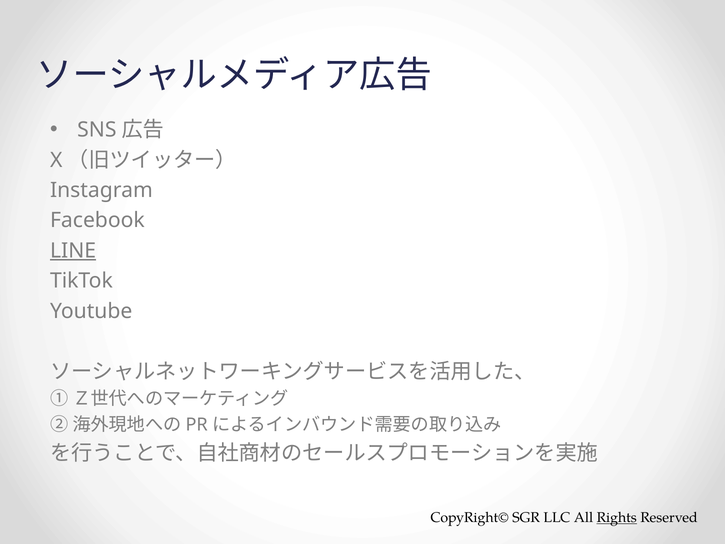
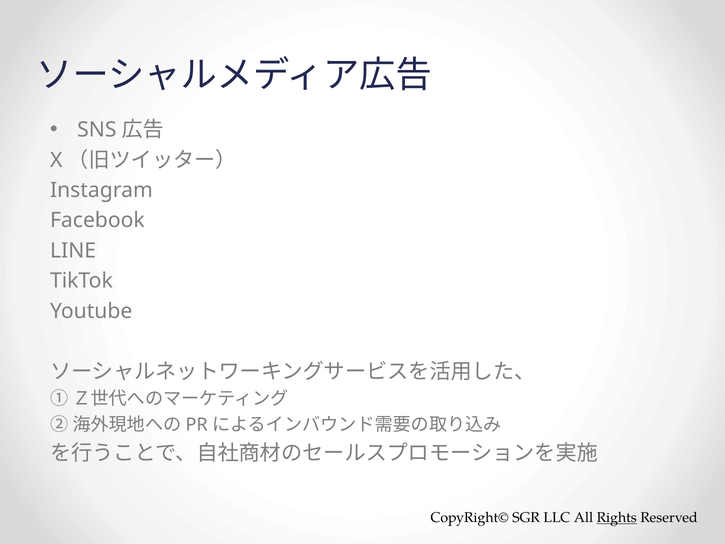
LINE underline: present -> none
